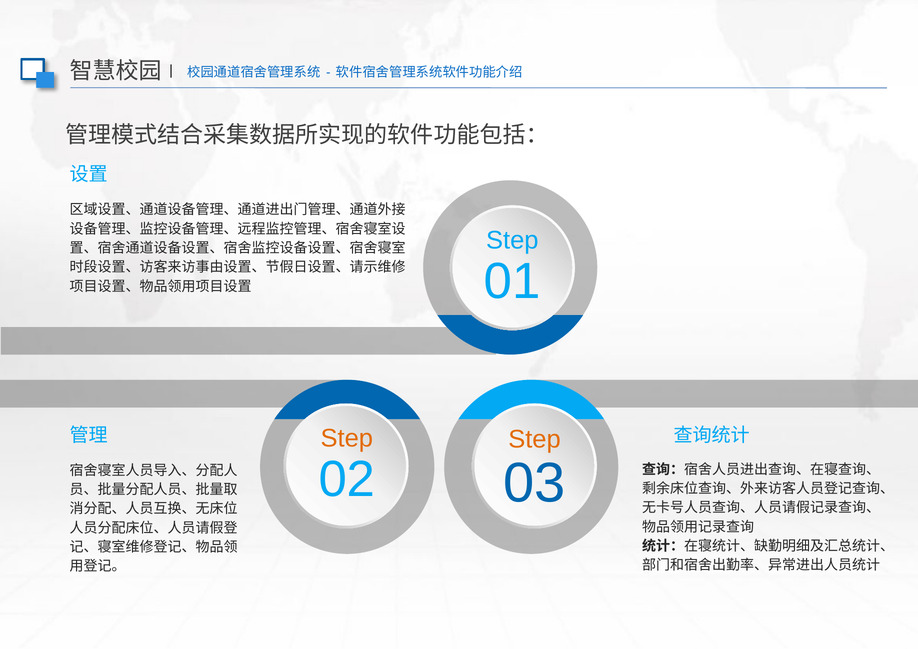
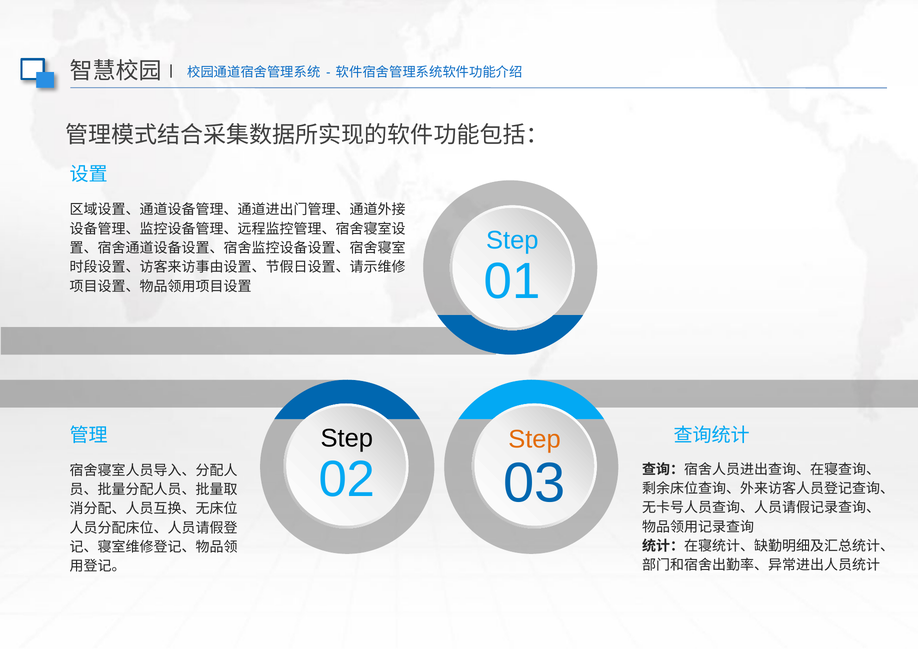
Step at (347, 438) colour: orange -> black
